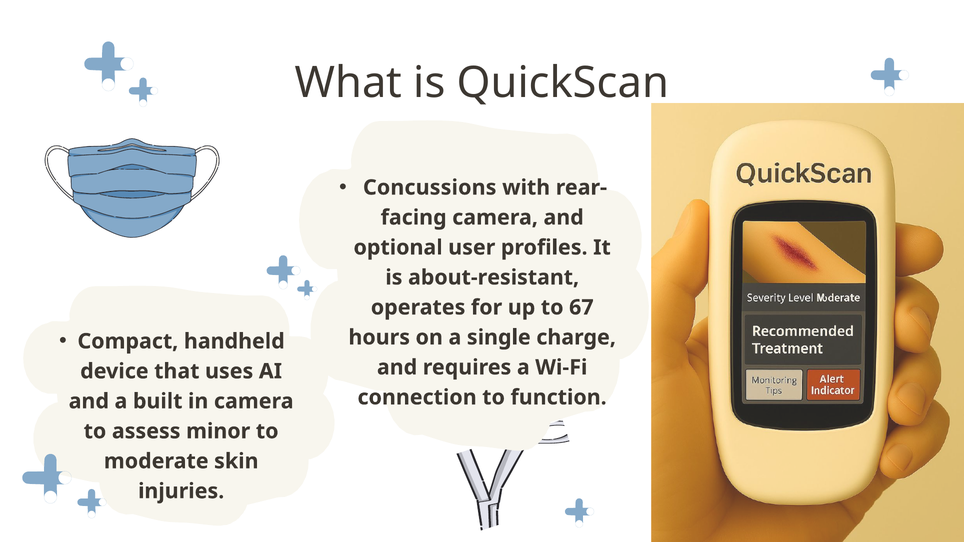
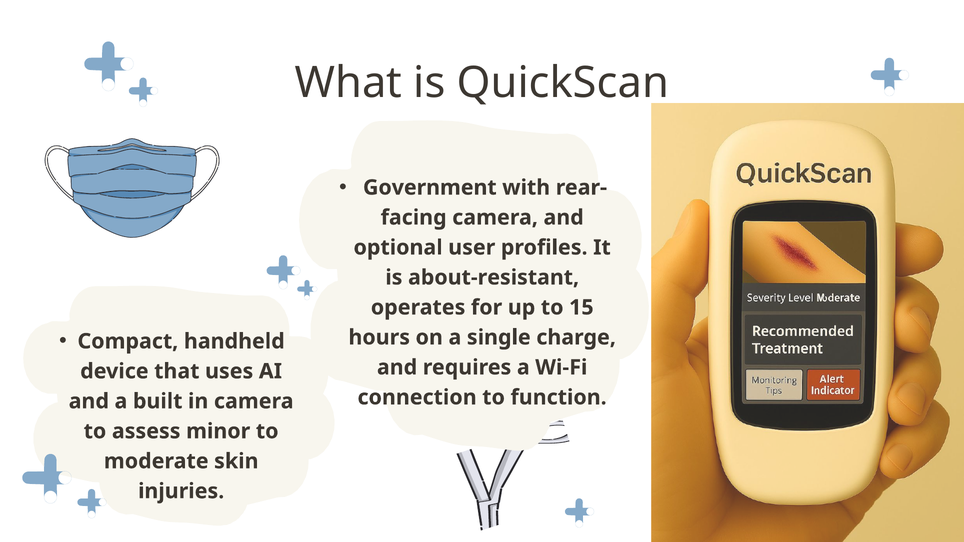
Concussions: Concussions -> Government
67: 67 -> 15
